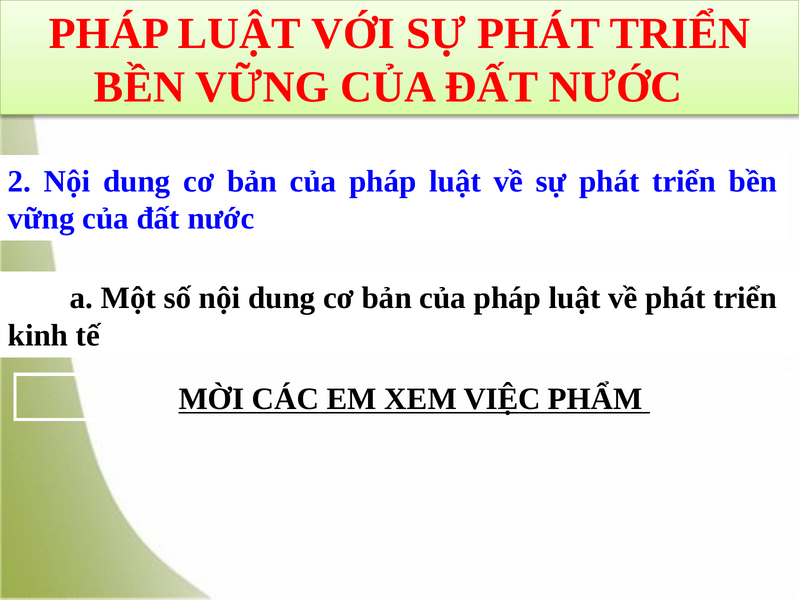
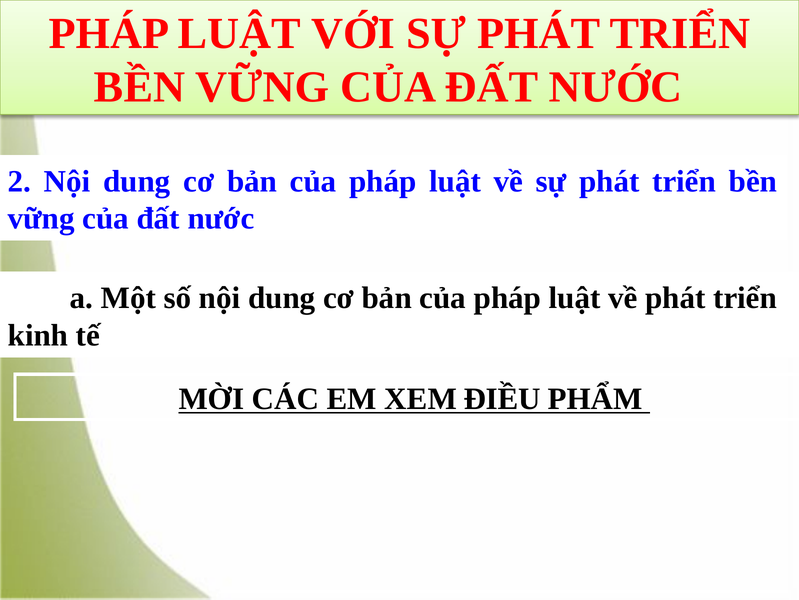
VIỆC: VIỆC -> ĐIỀU
